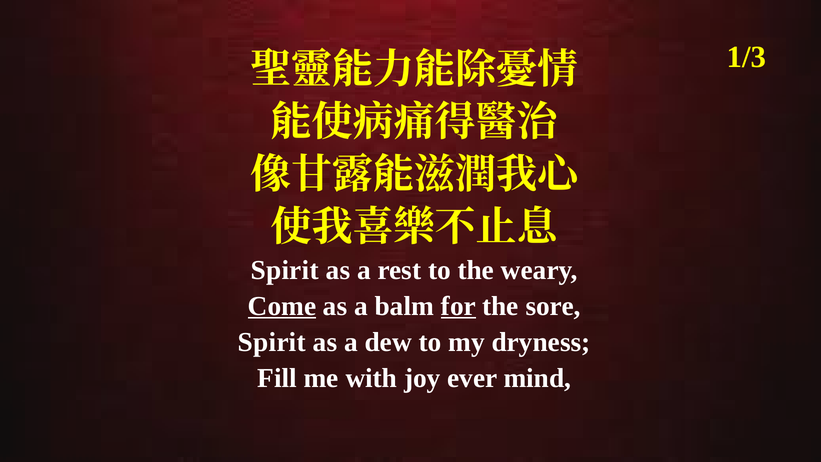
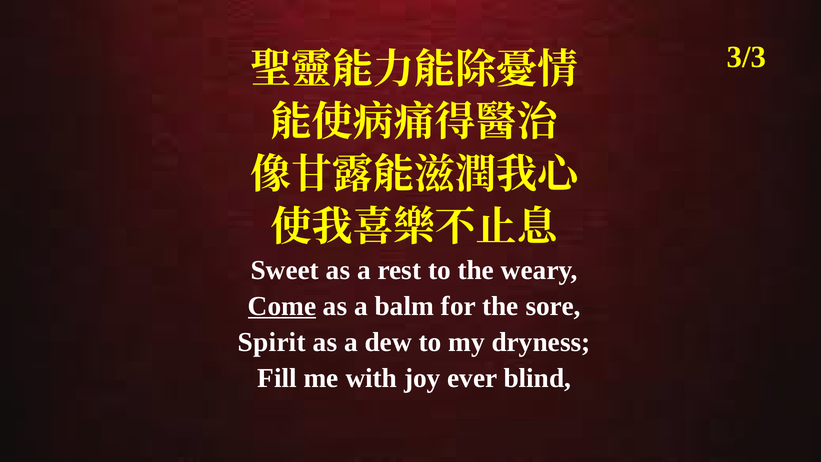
1/3: 1/3 -> 3/3
Spirit at (285, 270): Spirit -> Sweet
for underline: present -> none
mind: mind -> blind
